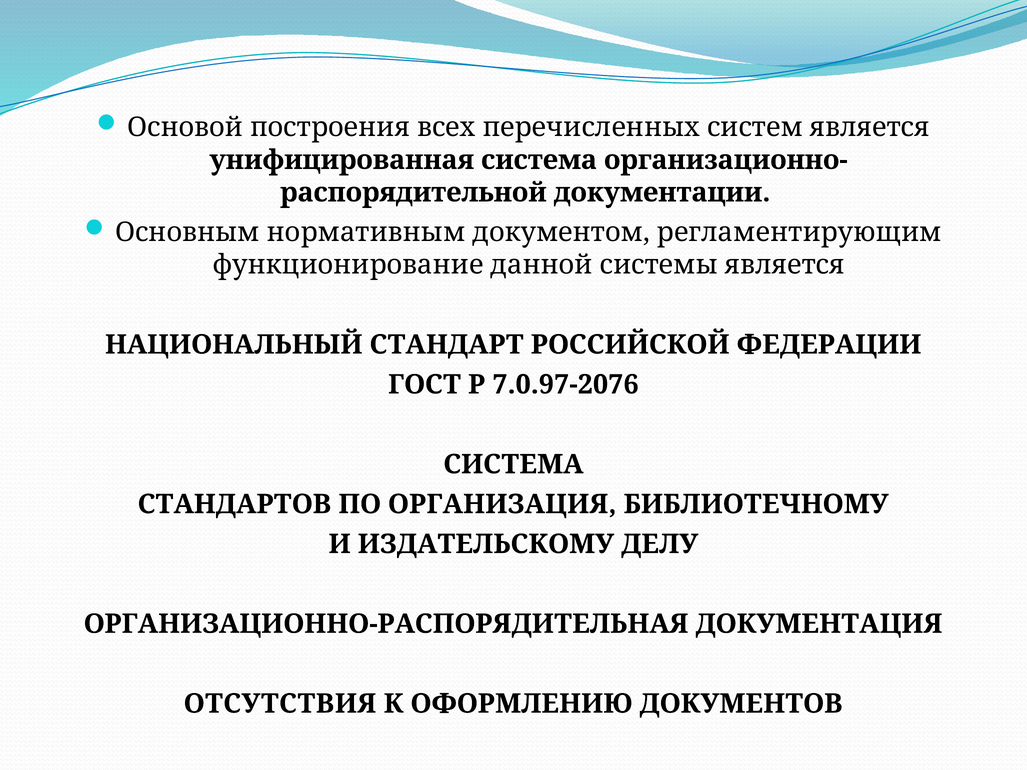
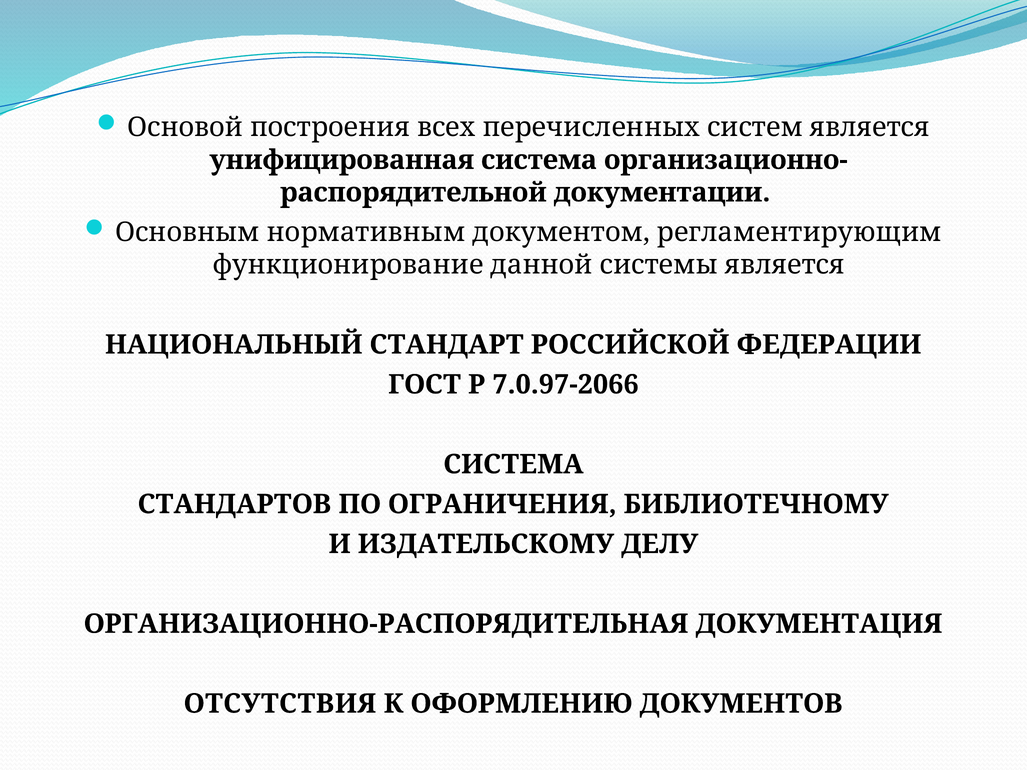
7.0.97-2076: 7.0.97-2076 -> 7.0.97-2066
ОРГАНИЗАЦИЯ: ОРГАНИЗАЦИЯ -> ОГРАНИЧЕНИЯ
